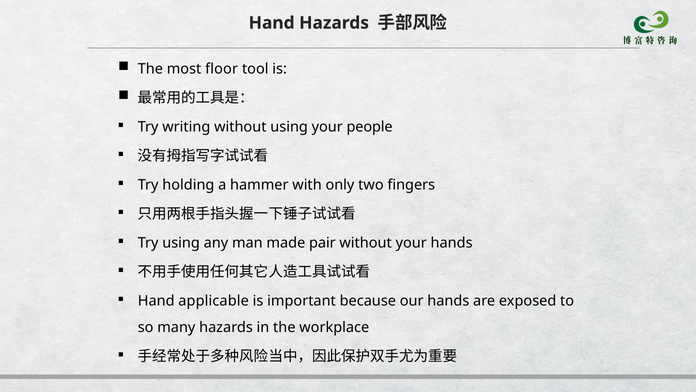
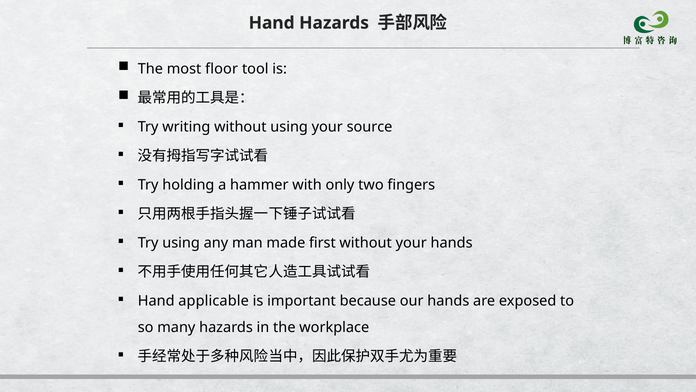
people: people -> source
pair: pair -> first
